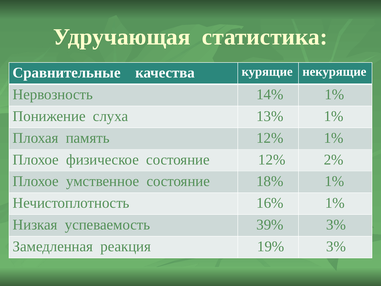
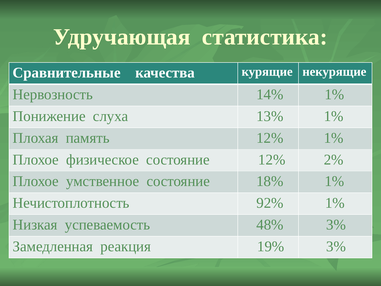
16%: 16% -> 92%
39%: 39% -> 48%
